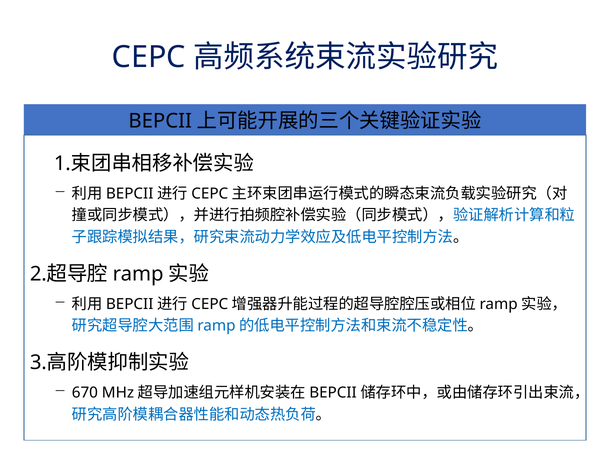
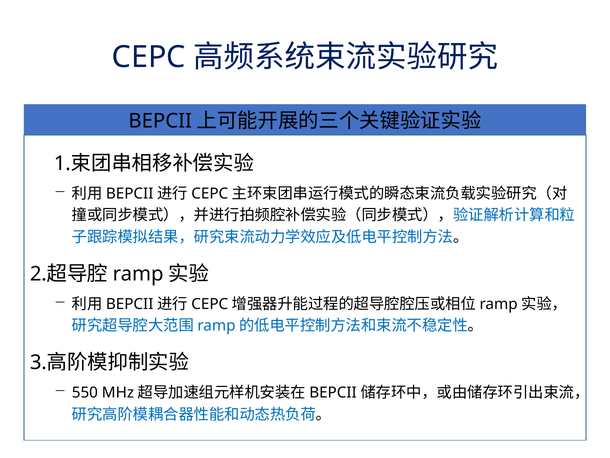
670: 670 -> 550
